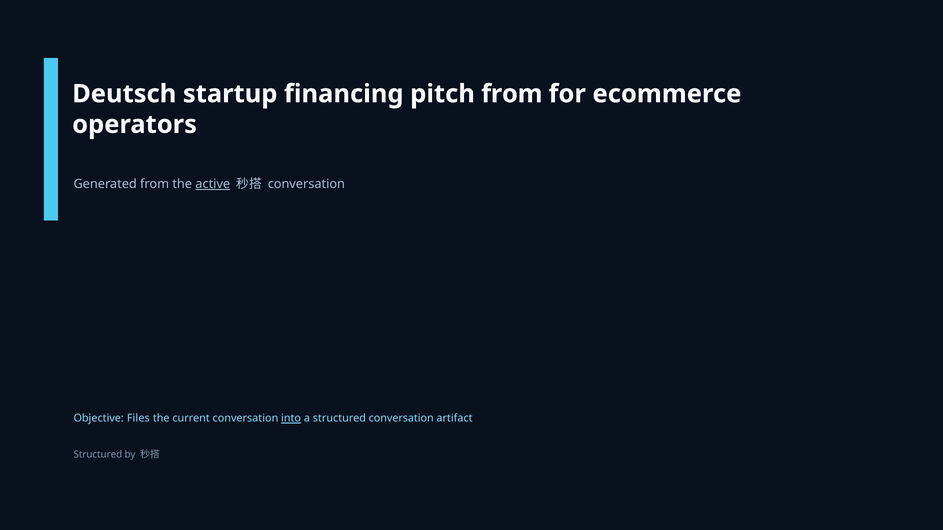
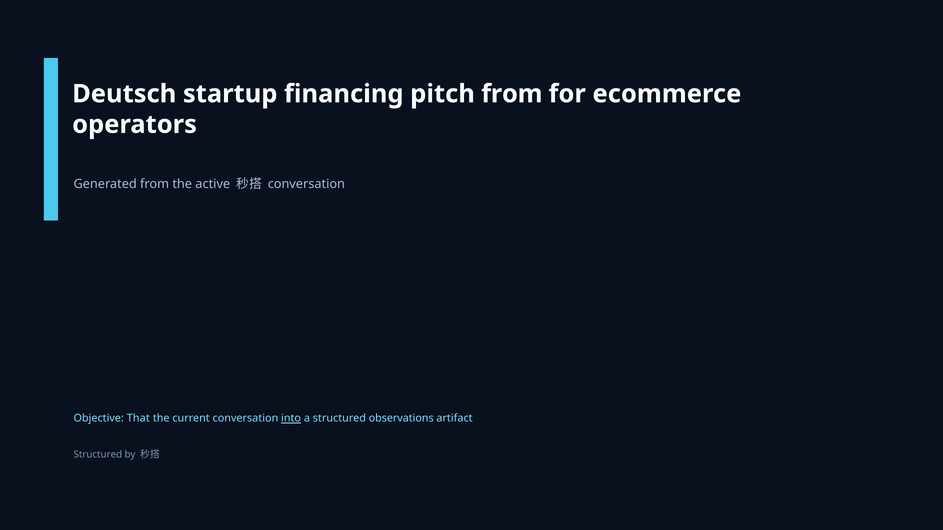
active underline: present -> none
Files: Files -> That
structured conversation: conversation -> observations
